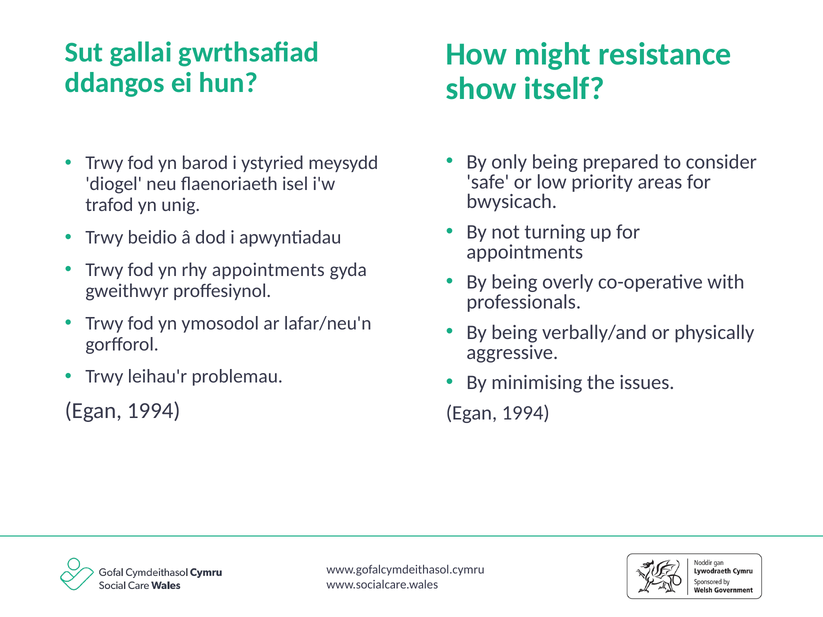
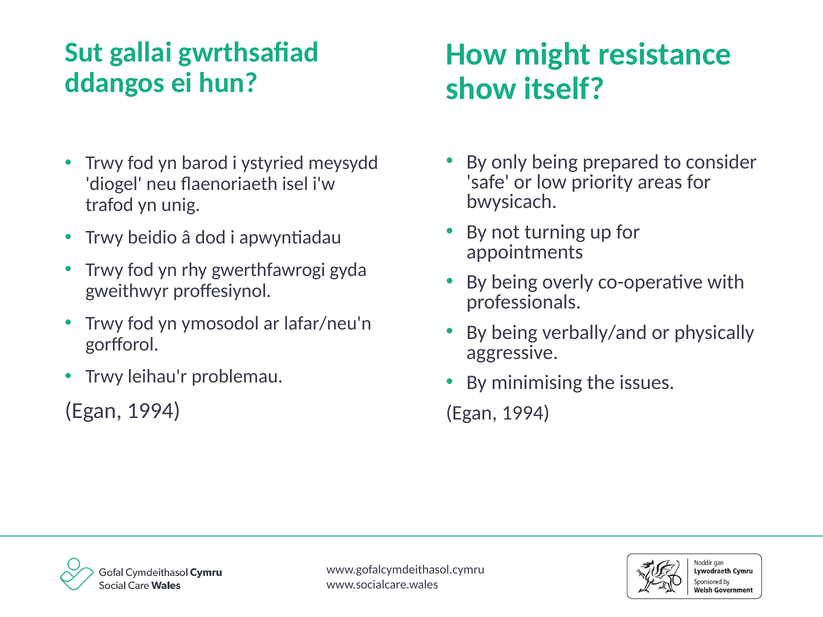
rhy appointments: appointments -> gwerthfawrogi
